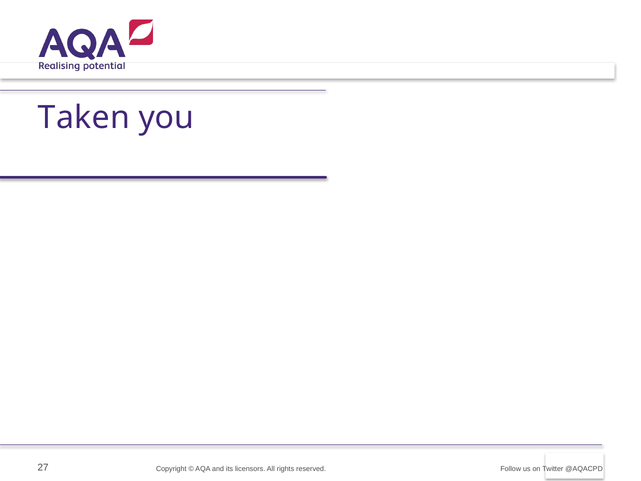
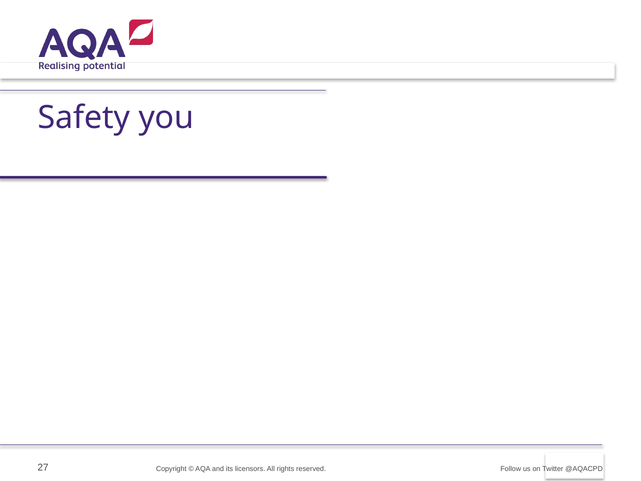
Taken: Taken -> Safety
